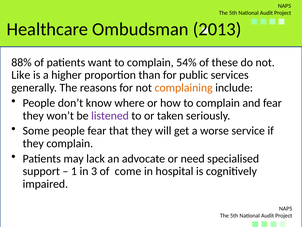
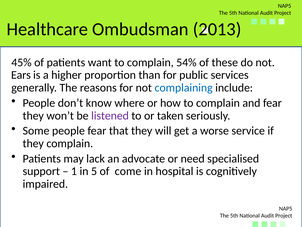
88%: 88% -> 45%
Like: Like -> Ears
complaining colour: orange -> blue
3: 3 -> 5
